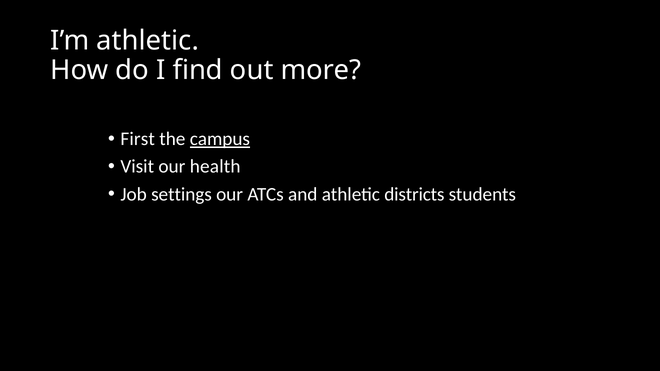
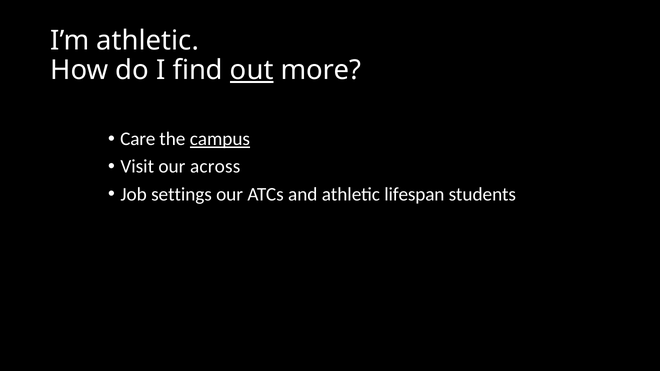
out underline: none -> present
First: First -> Care
health: health -> across
districts: districts -> lifespan
